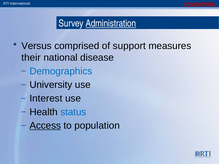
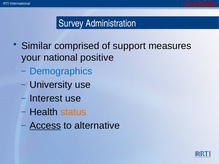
Administration underline: present -> none
Versus: Versus -> Similar
their: their -> your
disease: disease -> positive
status colour: blue -> orange
population: population -> alternative
